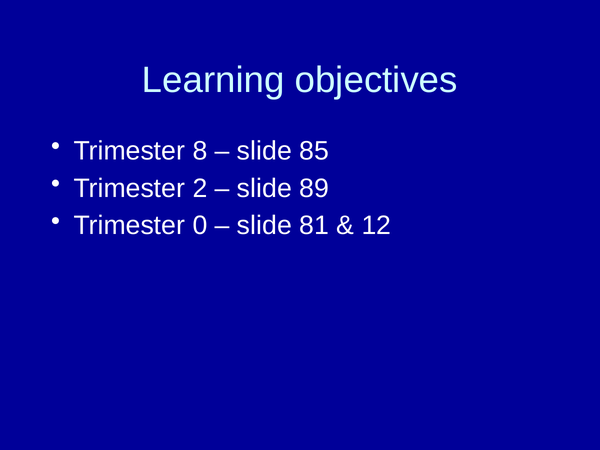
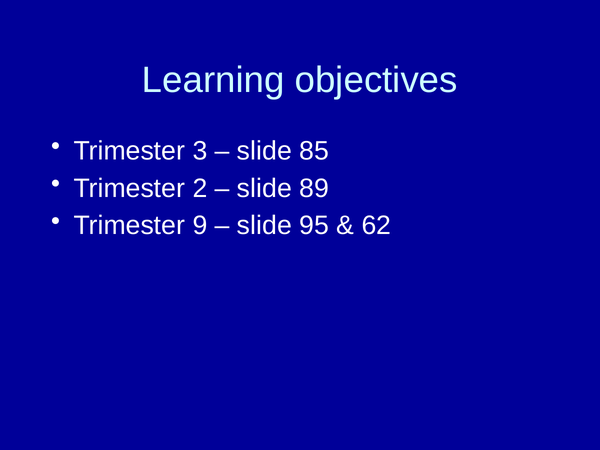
8: 8 -> 3
0: 0 -> 9
81: 81 -> 95
12: 12 -> 62
